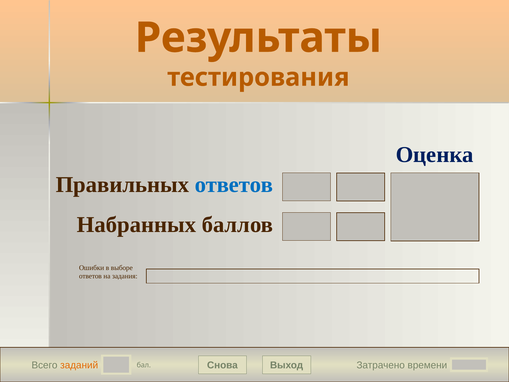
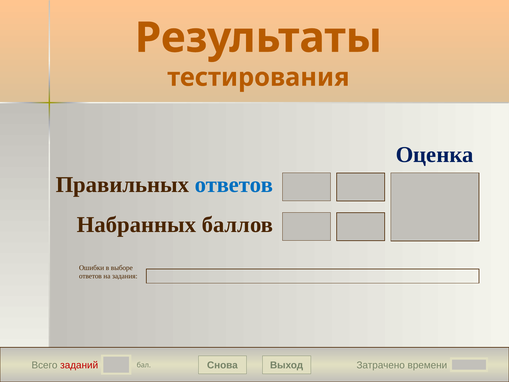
заданий colour: orange -> red
